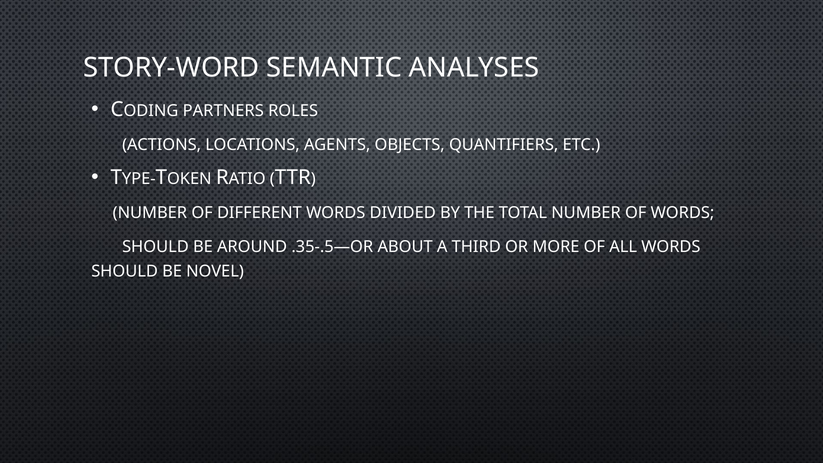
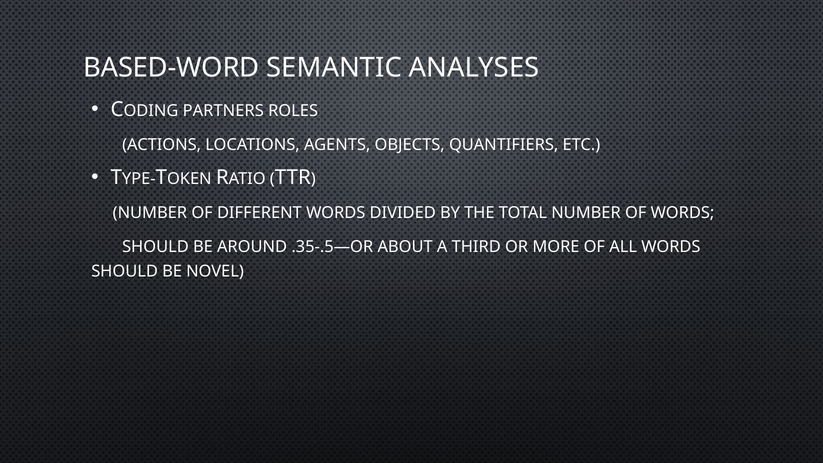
STORY-WORD: STORY-WORD -> BASED-WORD
